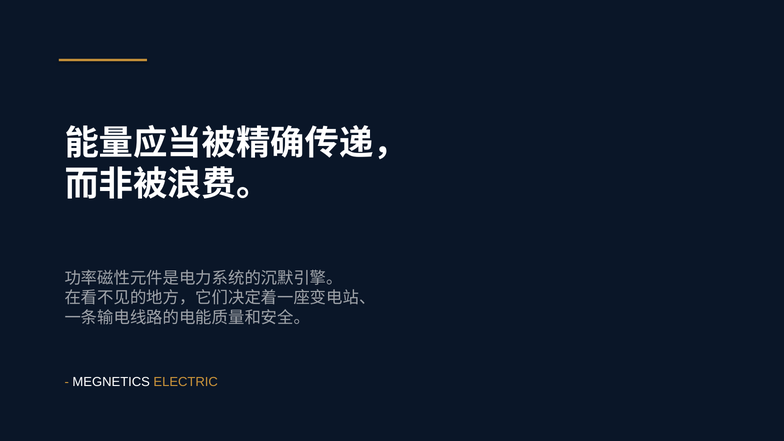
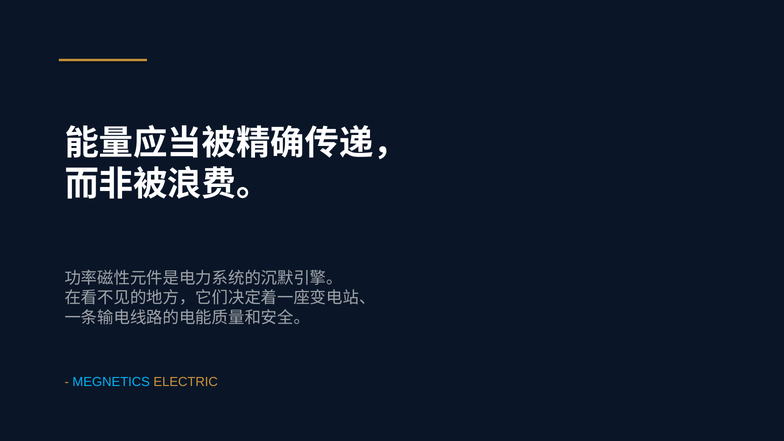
MEGNETICS colour: white -> light blue
